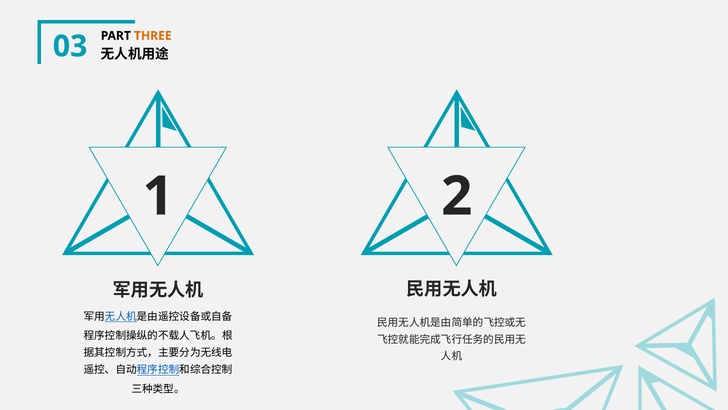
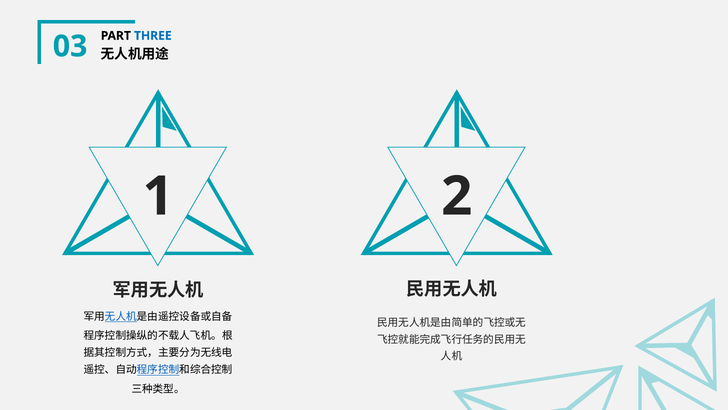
THREE colour: orange -> blue
